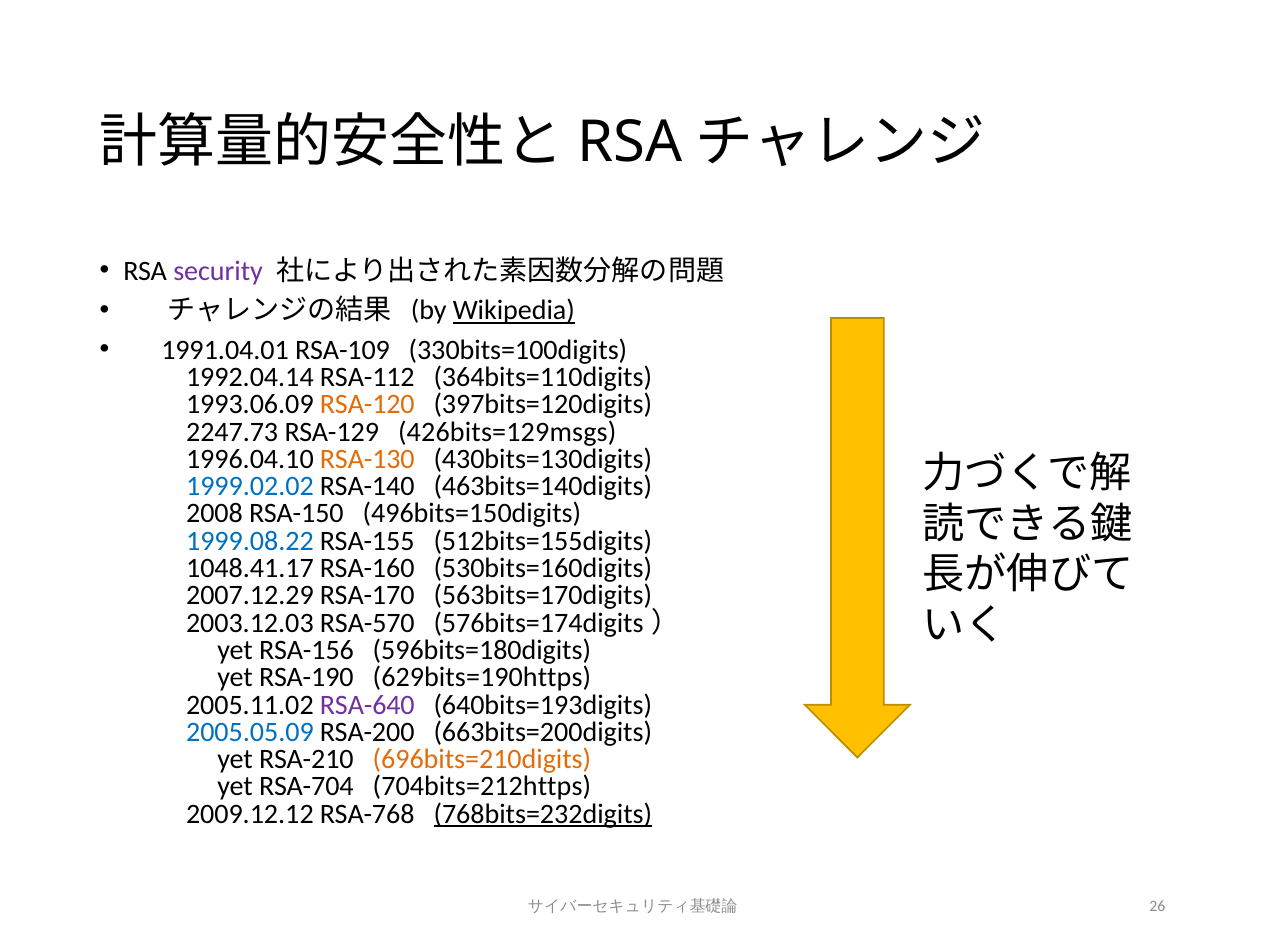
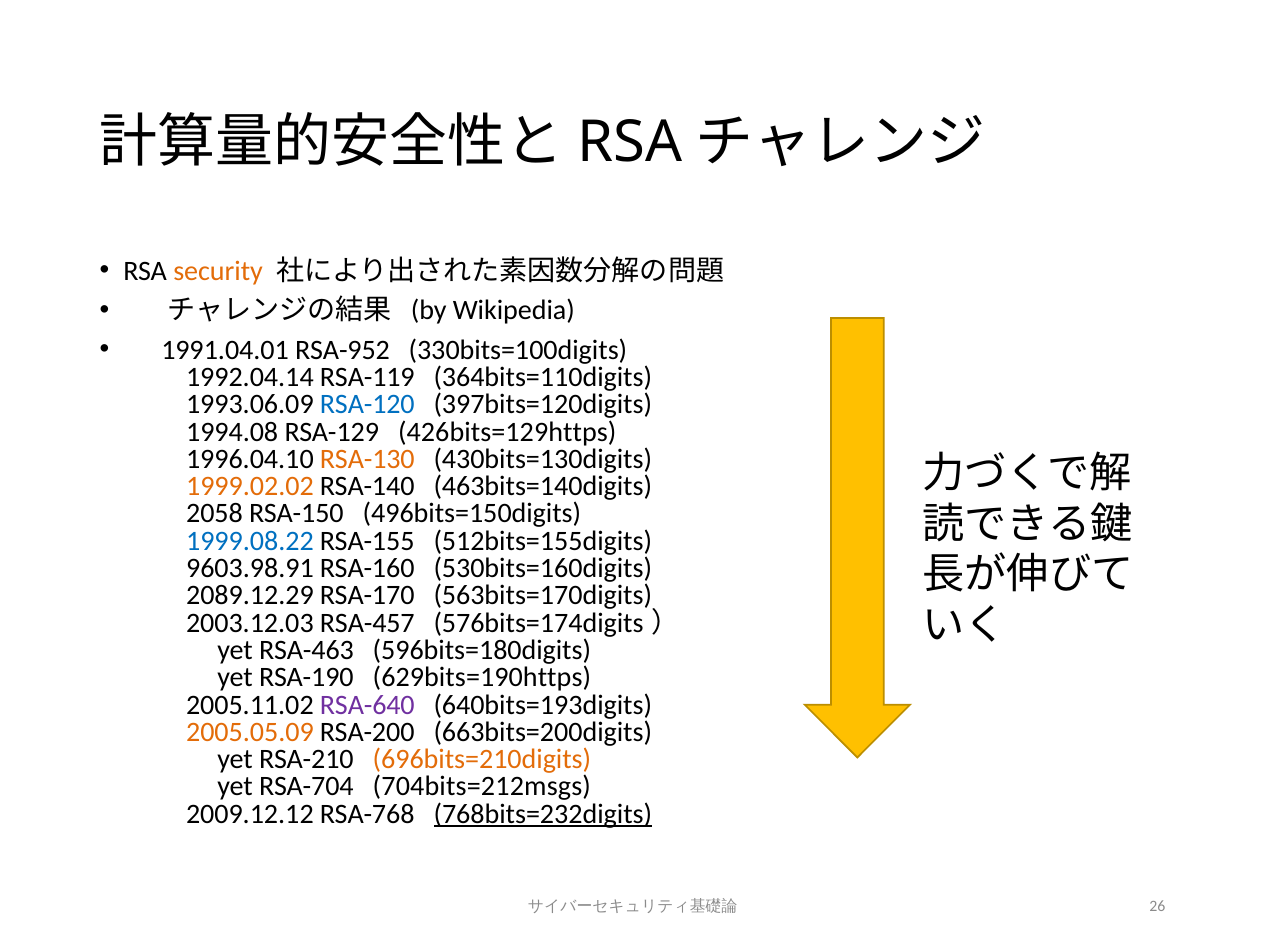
security colour: purple -> orange
Wikipedia underline: present -> none
RSA-109: RSA-109 -> RSA-952
RSA-112: RSA-112 -> RSA-119
RSA-120 colour: orange -> blue
2247.73: 2247.73 -> 1994.08
426bits=129msgs: 426bits=129msgs -> 426bits=129https
1999.02.02 colour: blue -> orange
2008: 2008 -> 2058
1048.41.17: 1048.41.17 -> 9603.98.91
2007.12.29: 2007.12.29 -> 2089.12.29
RSA-570: RSA-570 -> RSA-457
RSA-156: RSA-156 -> RSA-463
2005.05.09 colour: blue -> orange
704bits=212https: 704bits=212https -> 704bits=212msgs
